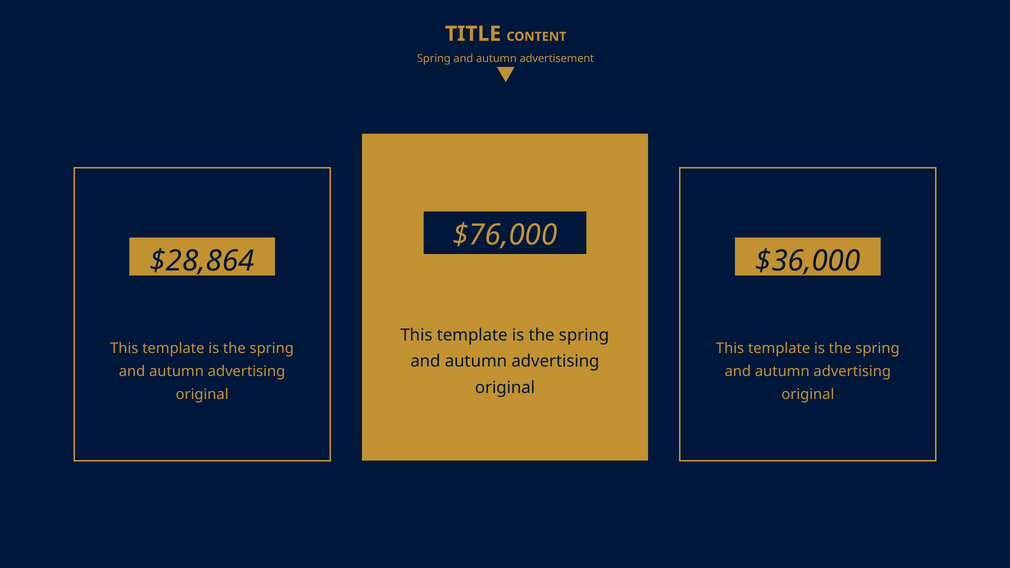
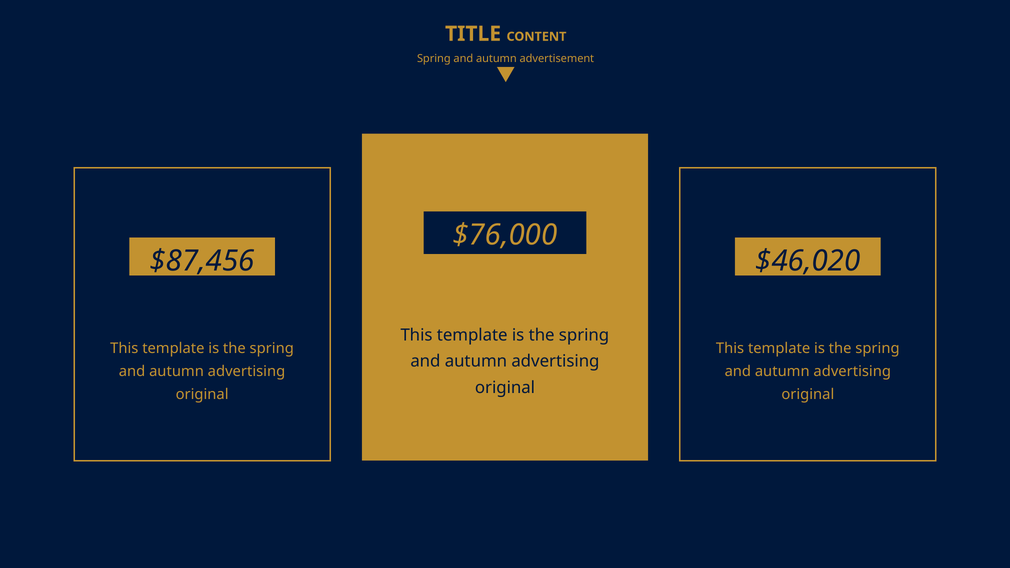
$28,864: $28,864 -> $87,456
$36,000: $36,000 -> $46,020
